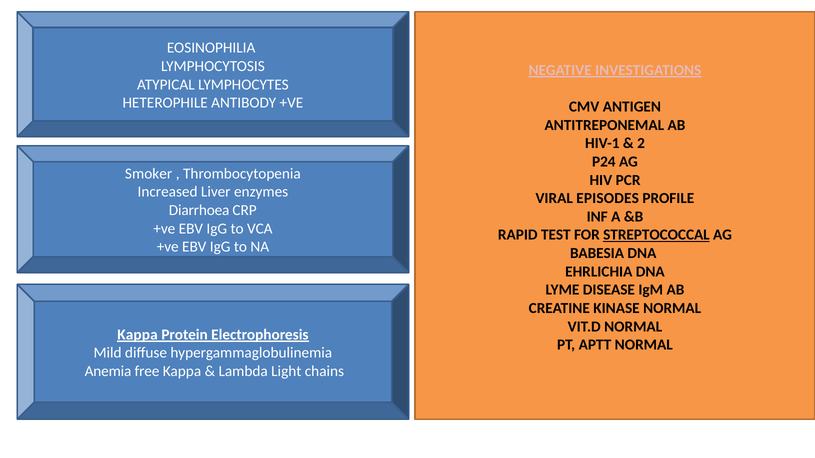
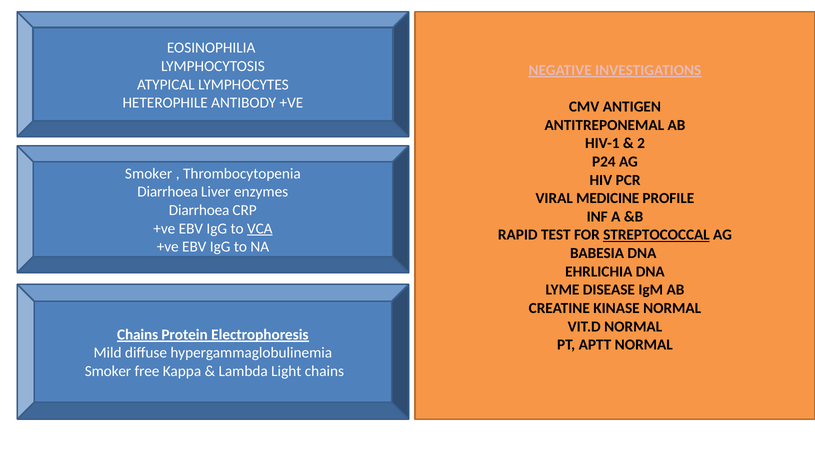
Increased at (168, 192): Increased -> Diarrhoea
EPISODES: EPISODES -> MEDICINE
VCA underline: none -> present
Kappa at (137, 335): Kappa -> Chains
Anemia at (108, 372): Anemia -> Smoker
